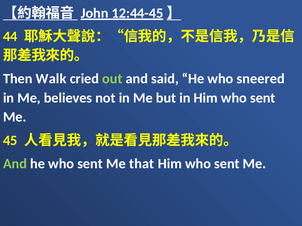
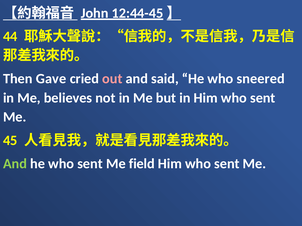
Walk: Walk -> Gave
out colour: light green -> pink
that: that -> field
